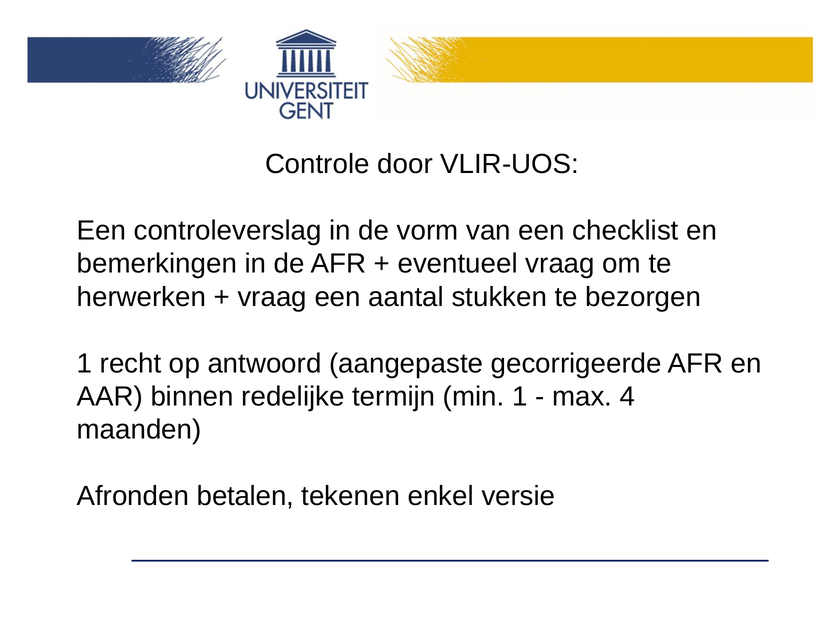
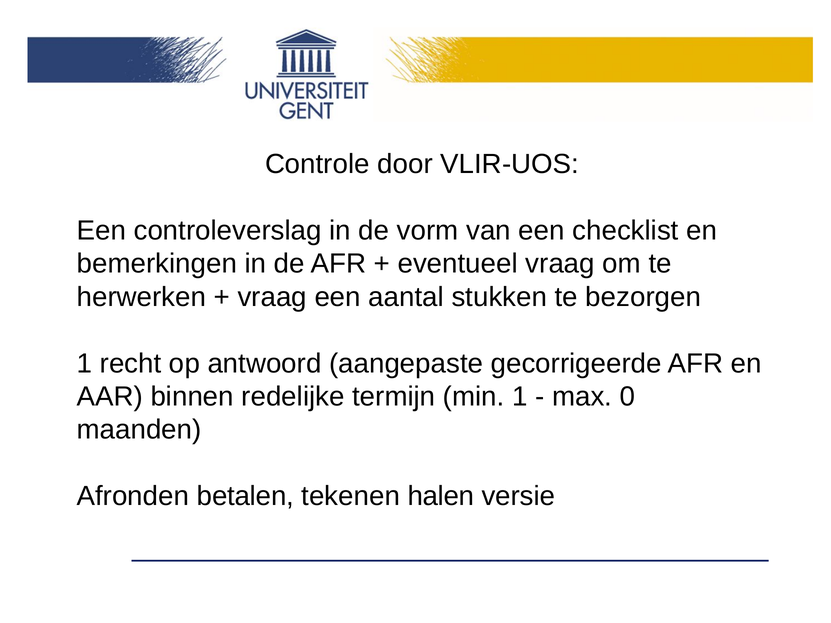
4: 4 -> 0
enkel: enkel -> halen
